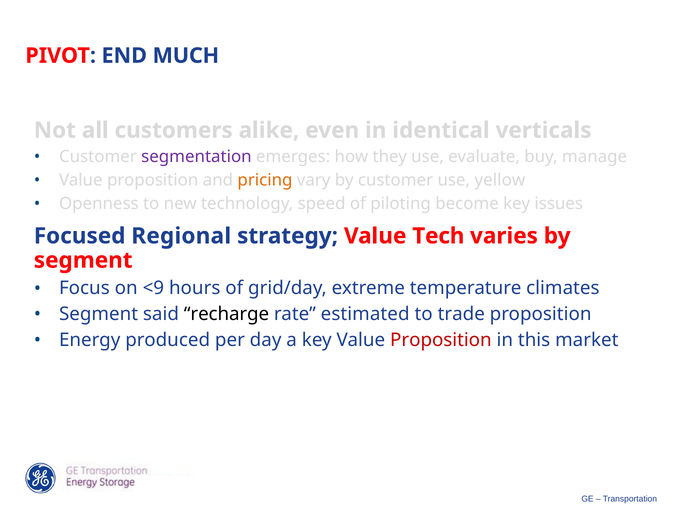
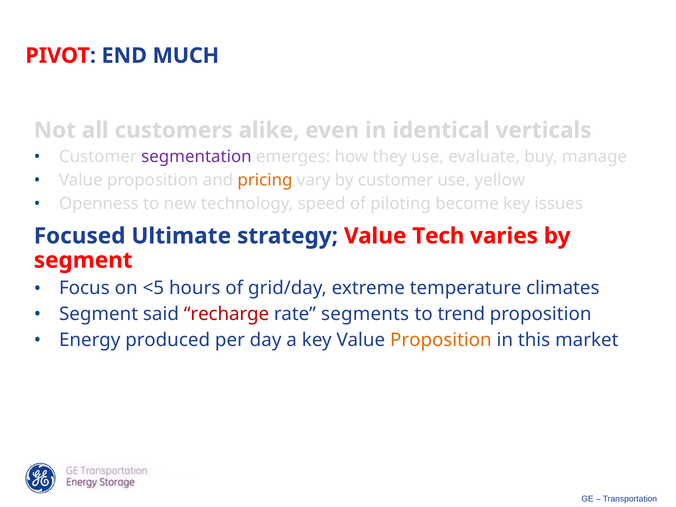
Regional: Regional -> Ultimate
<9: <9 -> <5
recharge colour: black -> red
estimated: estimated -> segments
trade: trade -> trend
Proposition at (441, 340) colour: red -> orange
